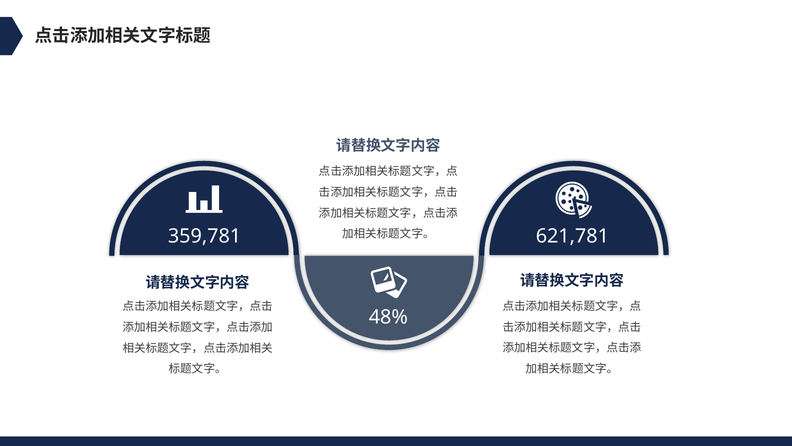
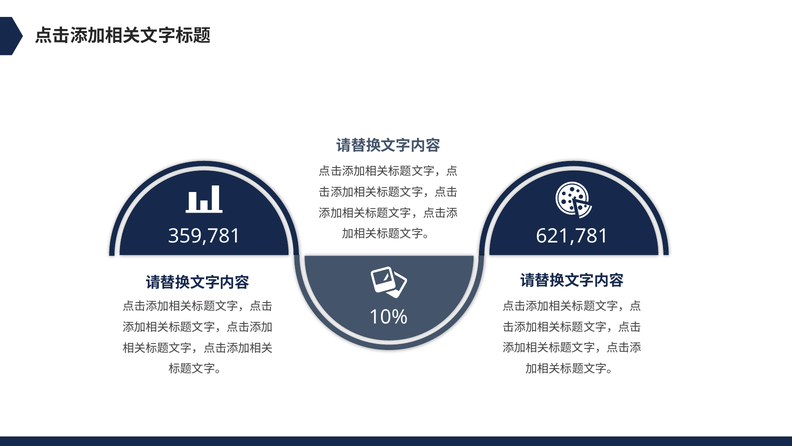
48%: 48% -> 10%
